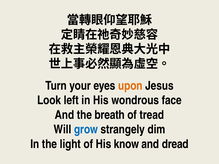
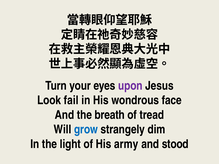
upon colour: orange -> purple
left: left -> fail
know: know -> army
dread: dread -> stood
